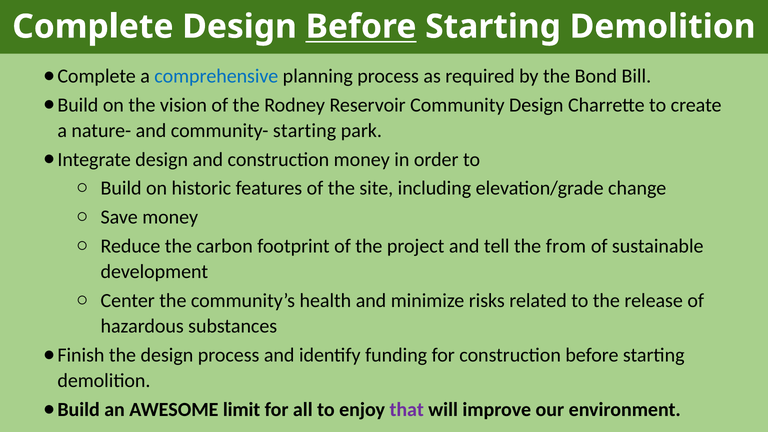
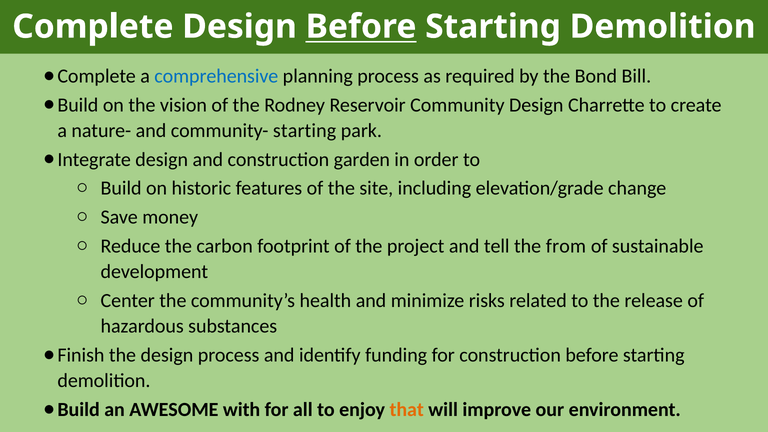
construction money: money -> garden
limit: limit -> with
that colour: purple -> orange
